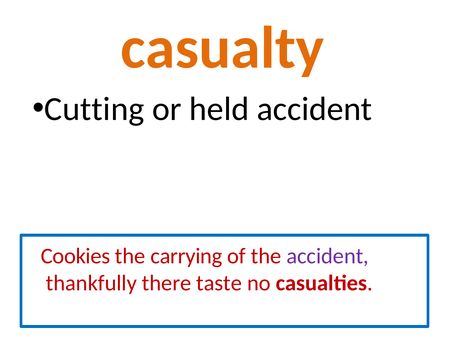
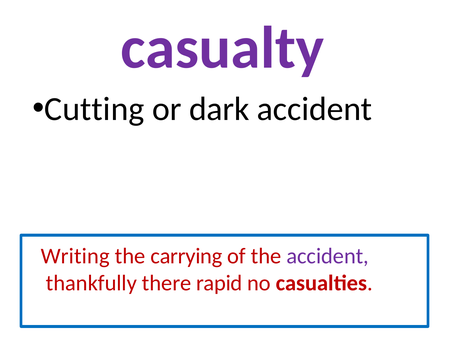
casualty colour: orange -> purple
held: held -> dark
Cookies: Cookies -> Writing
taste: taste -> rapid
